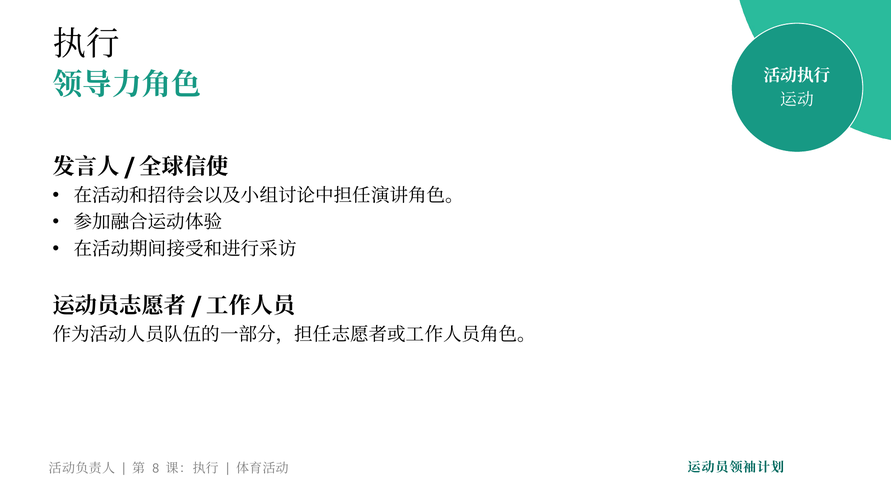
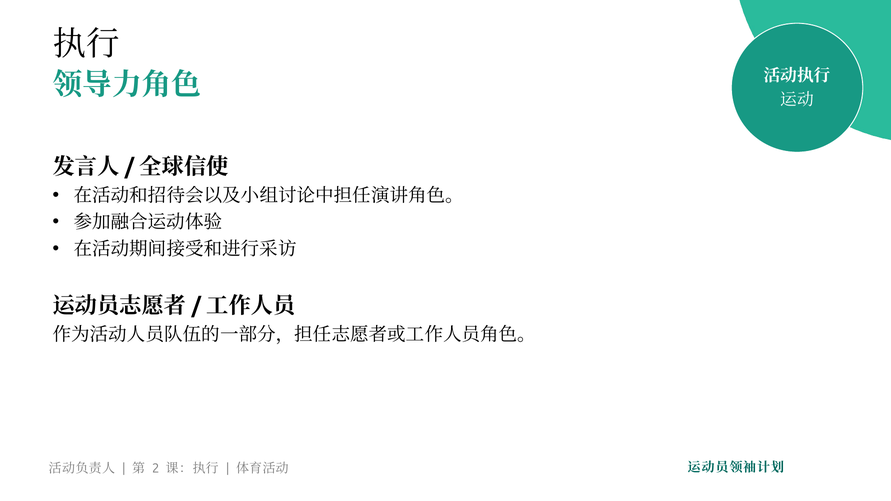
8: 8 -> 2
